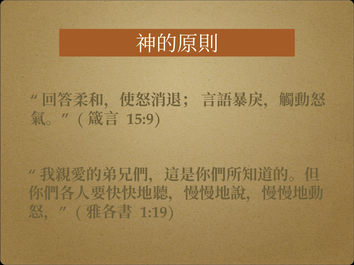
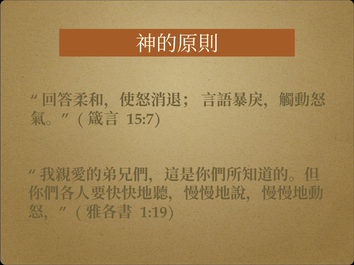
15:9: 15:9 -> 15:7
